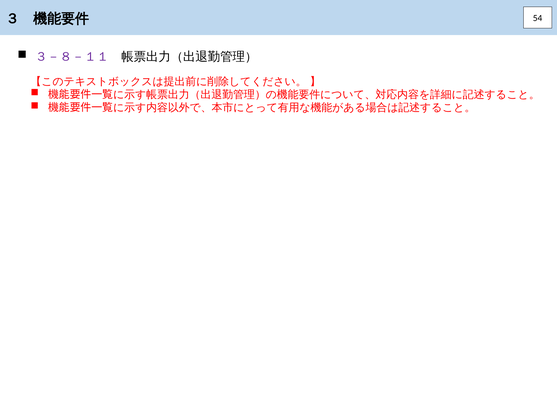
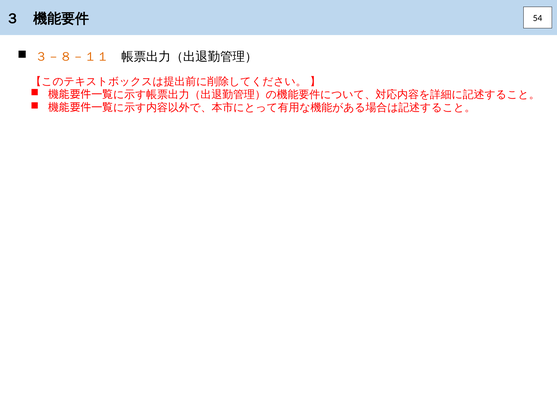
３－８－１１ colour: purple -> orange
